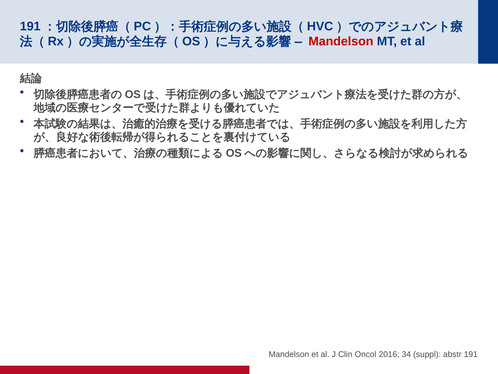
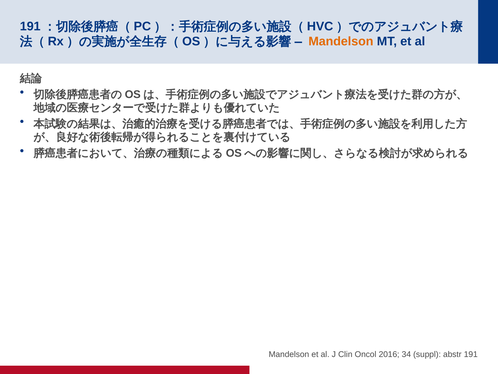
Mandelson at (341, 41) colour: red -> orange
